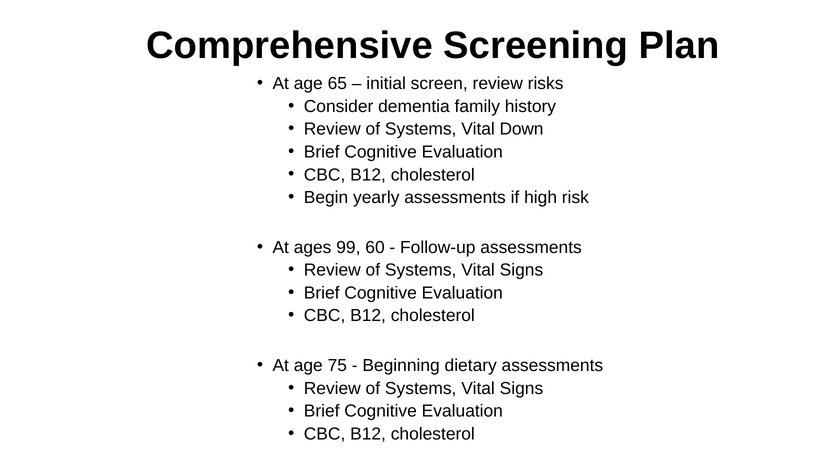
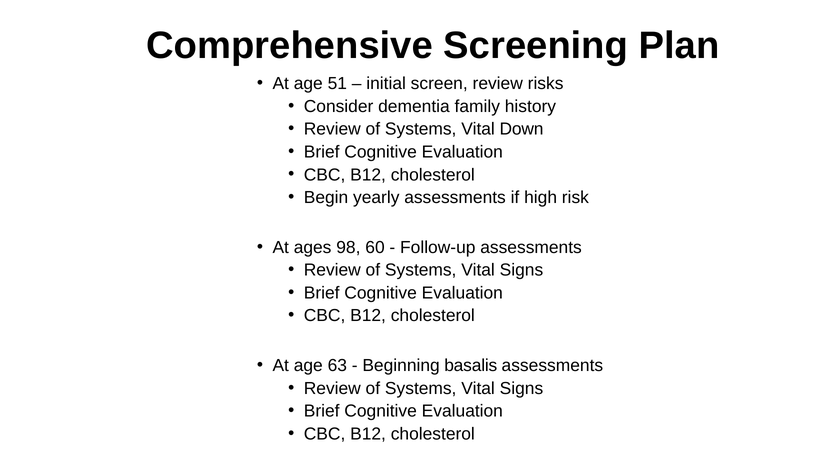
65: 65 -> 51
99: 99 -> 98
75: 75 -> 63
dietary: dietary -> basalis
